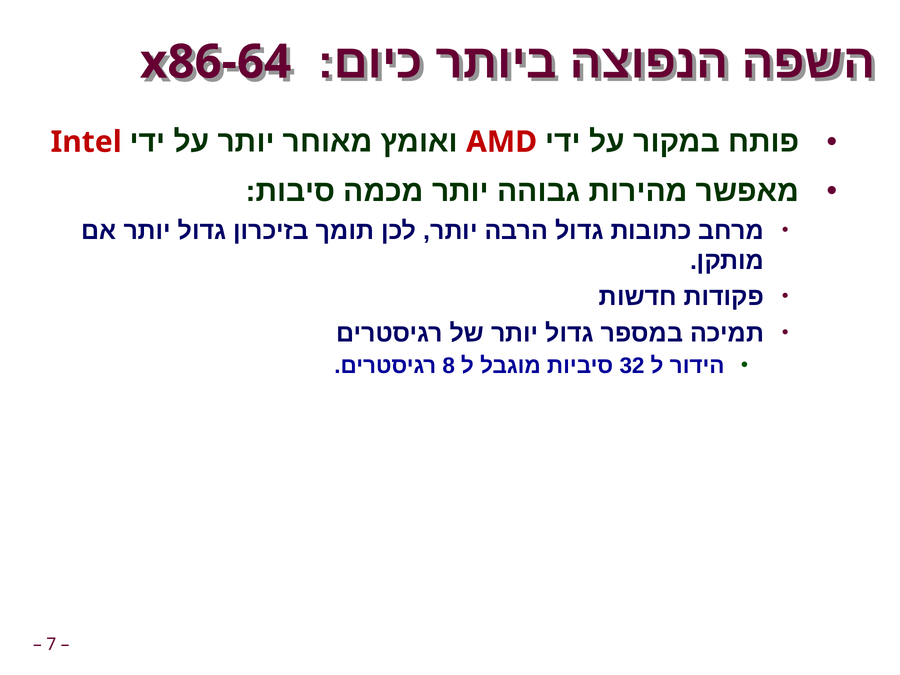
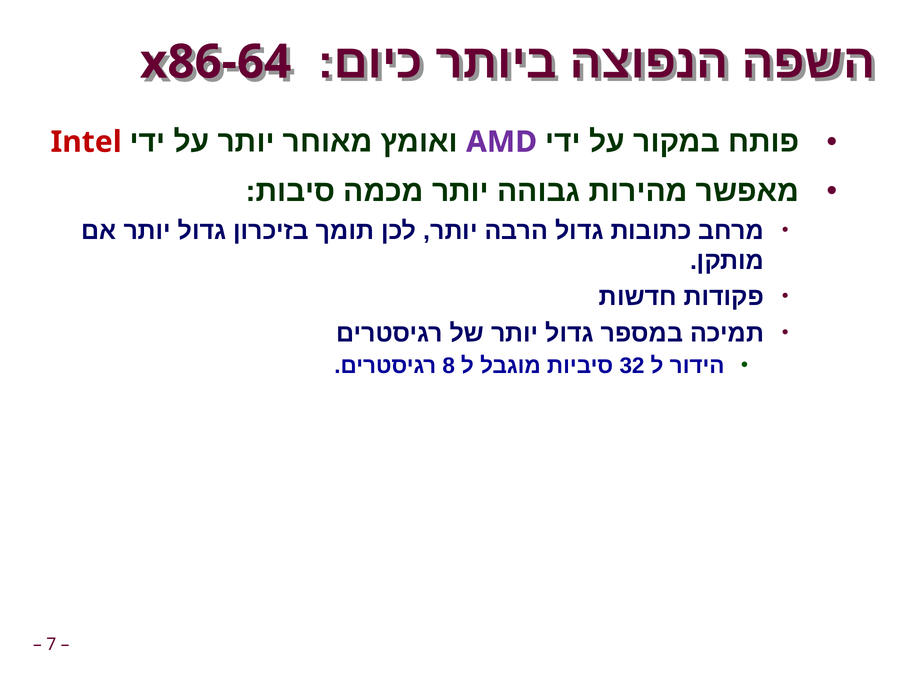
AMD colour: red -> purple
